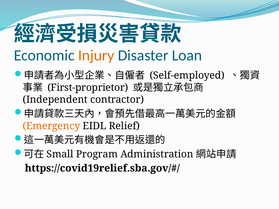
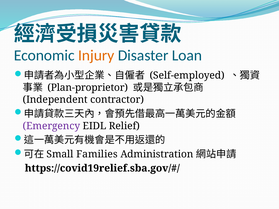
First-proprietor: First-proprietor -> Plan-proprietor
Emergency colour: orange -> purple
Program: Program -> Families
